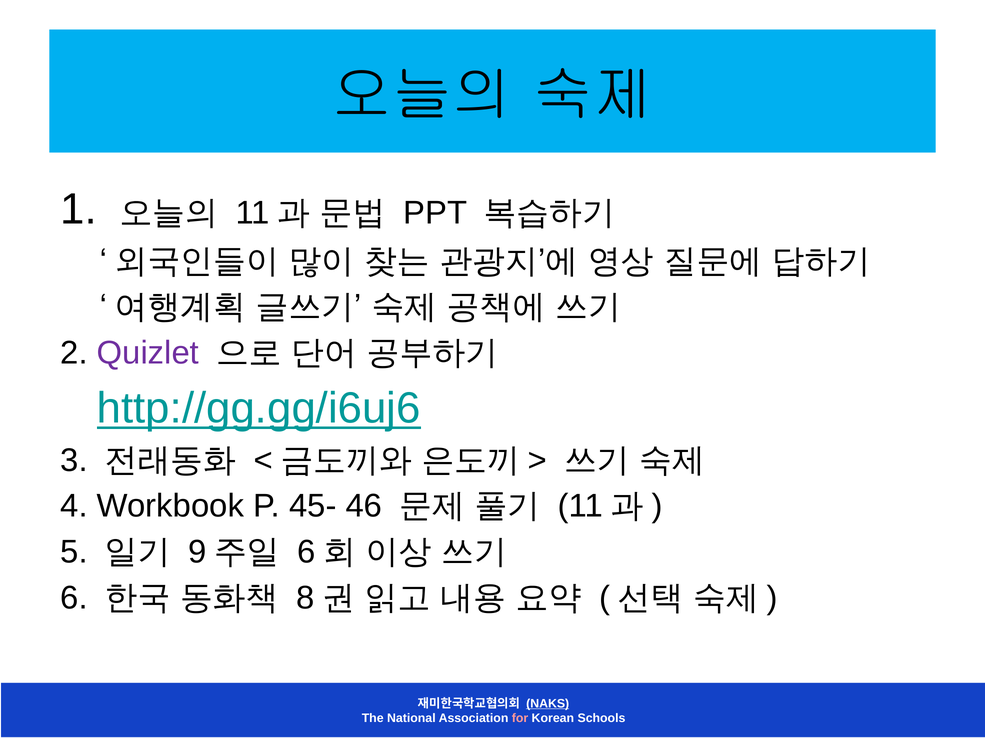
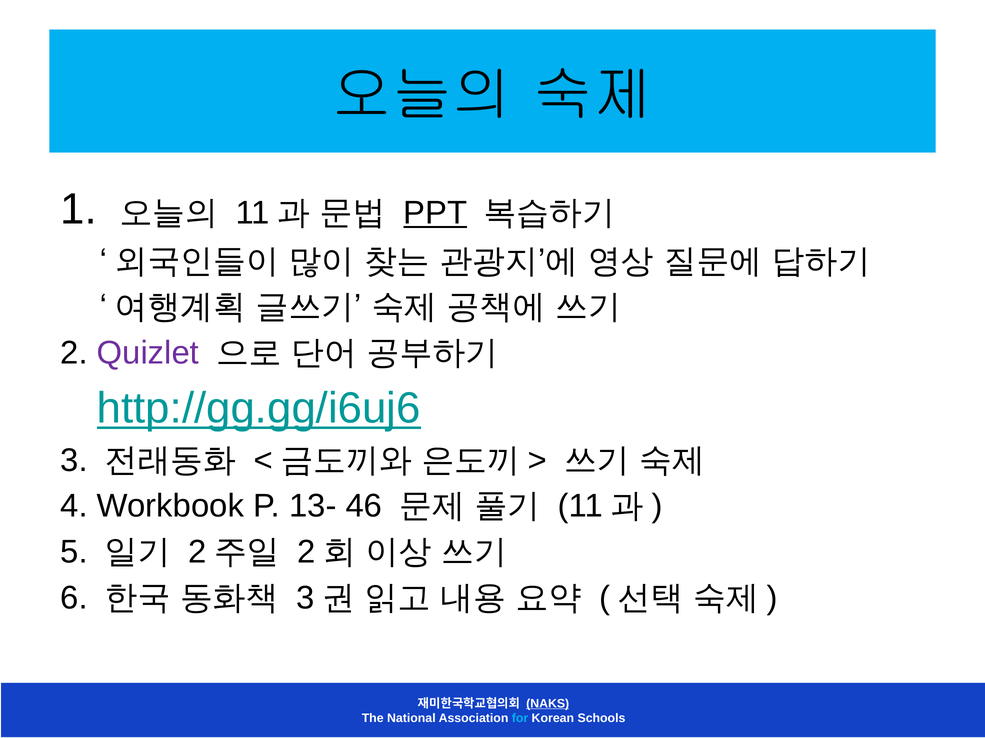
PPT underline: none -> present
45-: 45- -> 13-
9 at (197, 553): 9 -> 2
6 at (306, 553): 6 -> 2
8 at (305, 599): 8 -> 3
for colour: pink -> light blue
